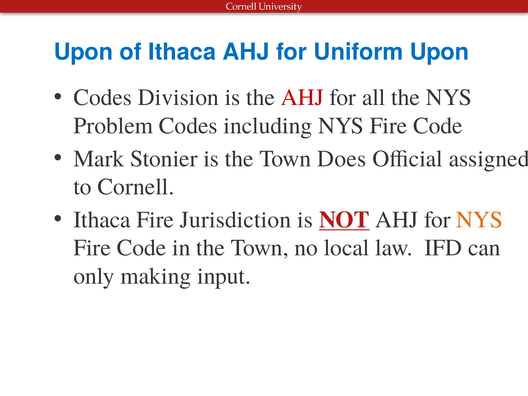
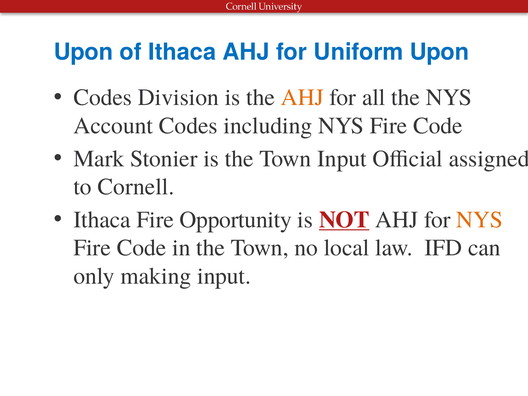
AHJ at (302, 98) colour: red -> orange
Problem: Problem -> Account
Town Does: Does -> Input
Jurisdiction: Jurisdiction -> Opportunity
